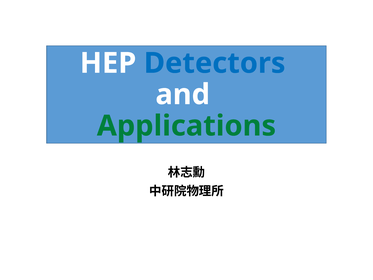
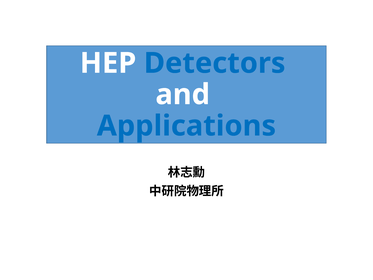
Applications colour: green -> blue
